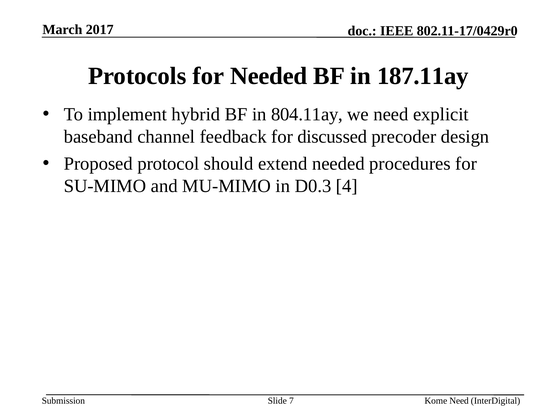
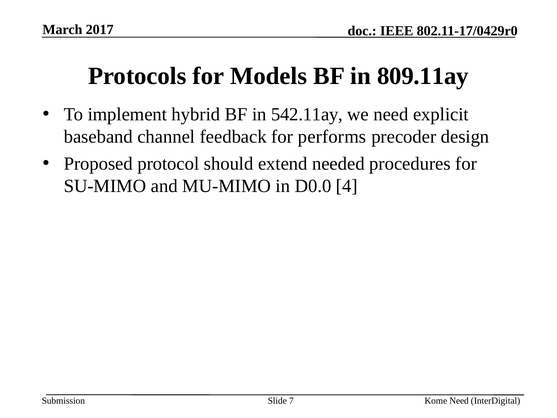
for Needed: Needed -> Models
187.11ay: 187.11ay -> 809.11ay
804.11ay: 804.11ay -> 542.11ay
discussed: discussed -> performs
D0.3: D0.3 -> D0.0
